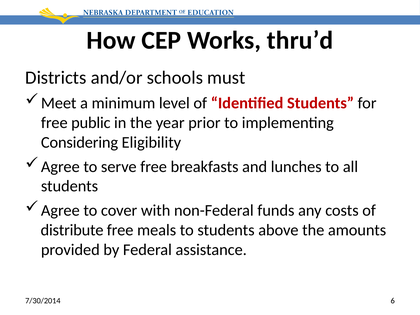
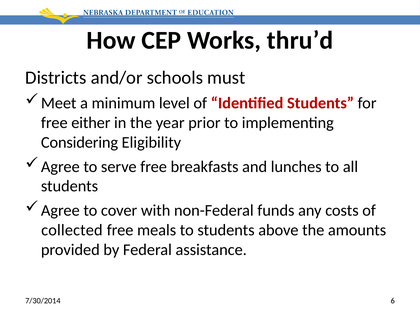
public: public -> either
distribute: distribute -> collected
